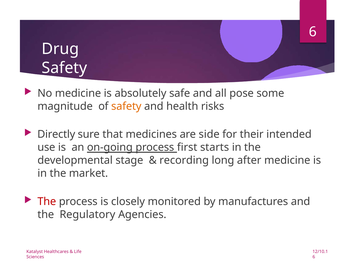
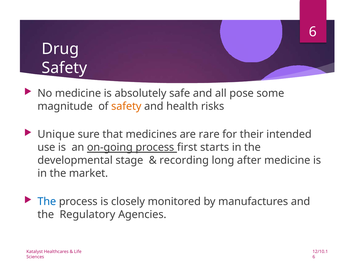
Directly: Directly -> Unique
side: side -> rare
The at (47, 201) colour: red -> blue
